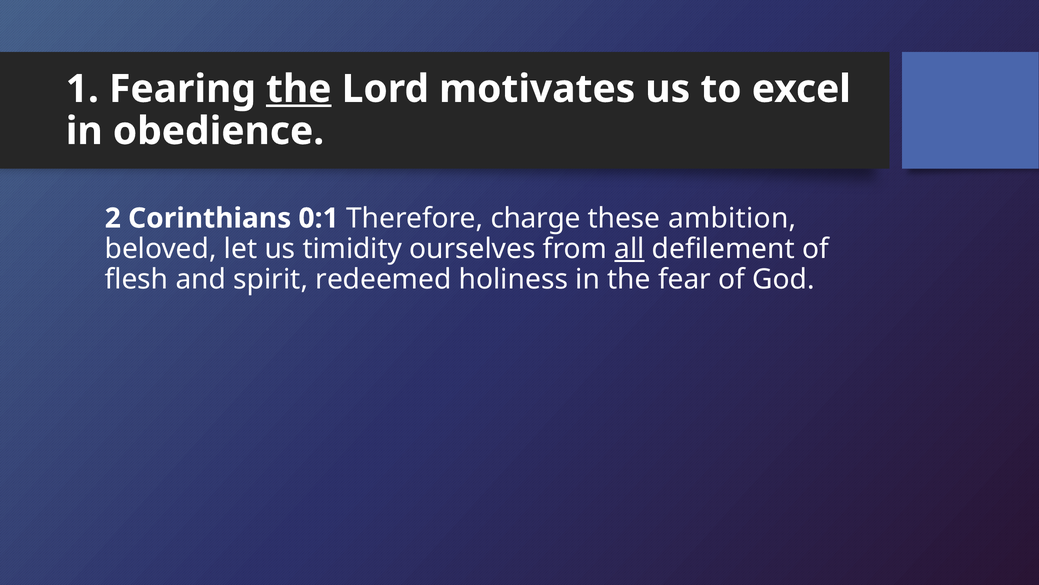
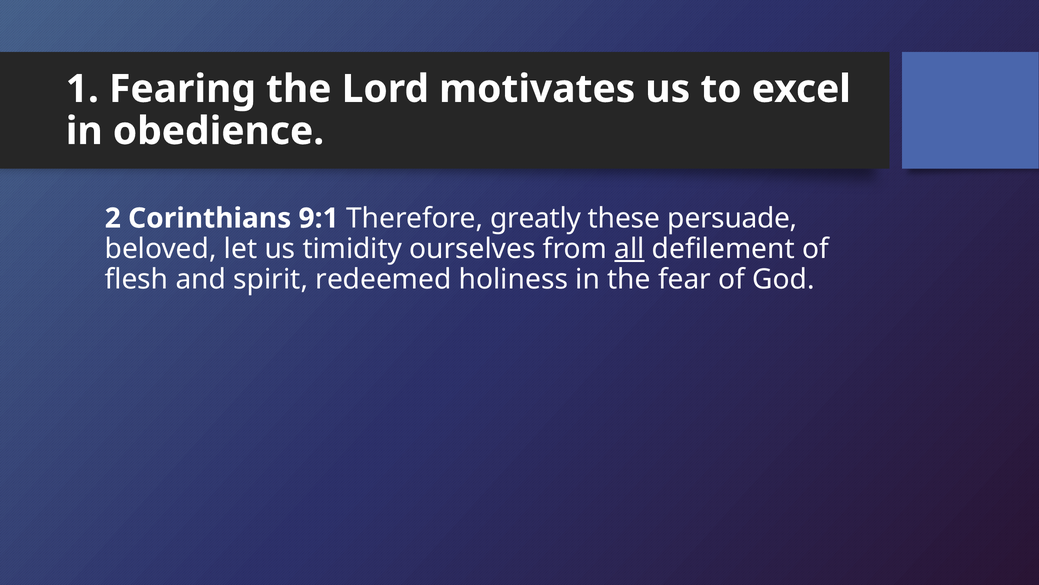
the at (299, 89) underline: present -> none
0:1: 0:1 -> 9:1
charge: charge -> greatly
ambition: ambition -> persuade
